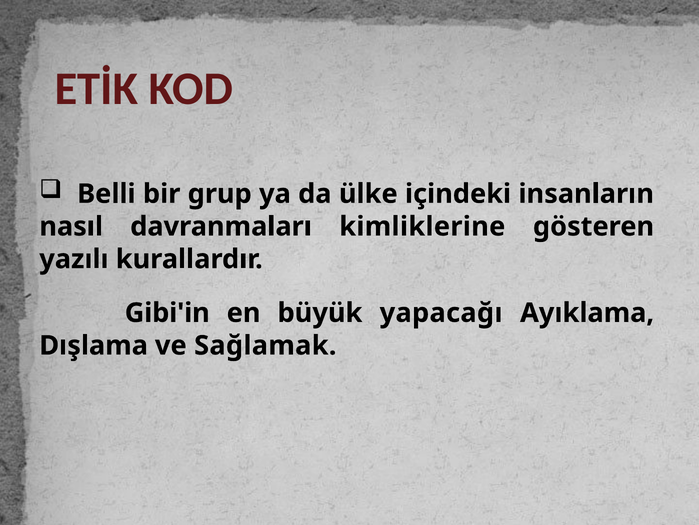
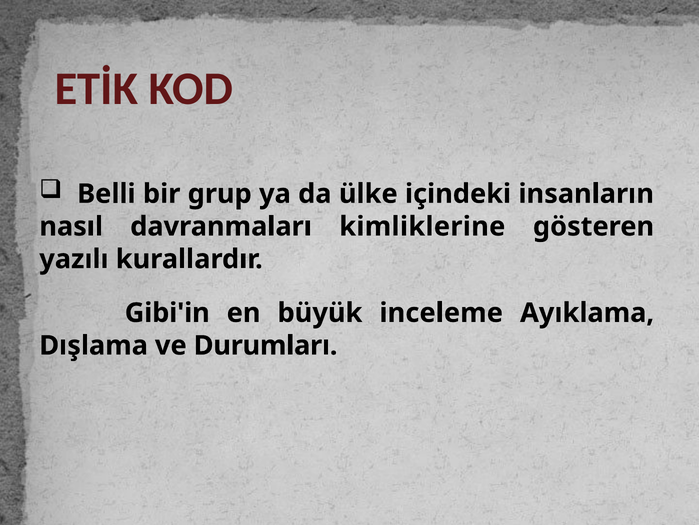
yapacağı: yapacağı -> inceleme
Sağlamak: Sağlamak -> Durumları
